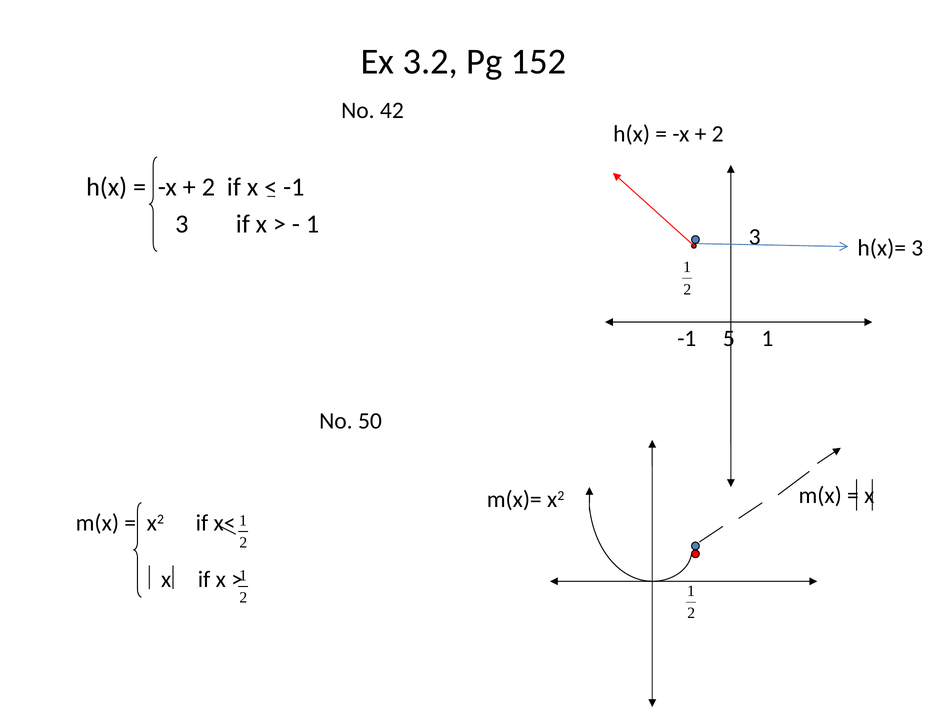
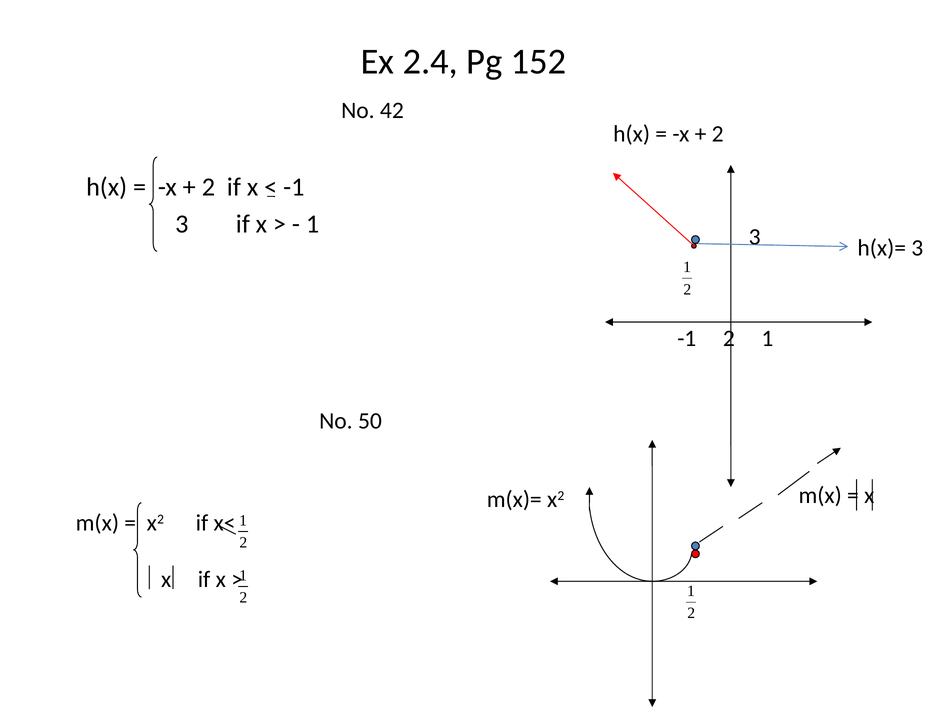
3.2: 3.2 -> 2.4
-1 5: 5 -> 2
